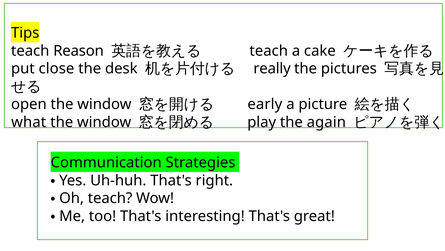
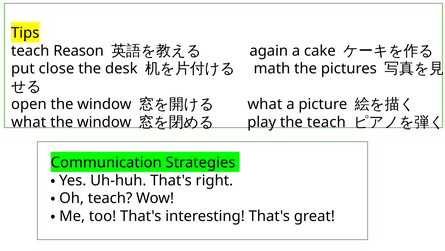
teach at (269, 51): teach -> again
really: really -> math
early at (265, 104): early -> what
the again: again -> teach
